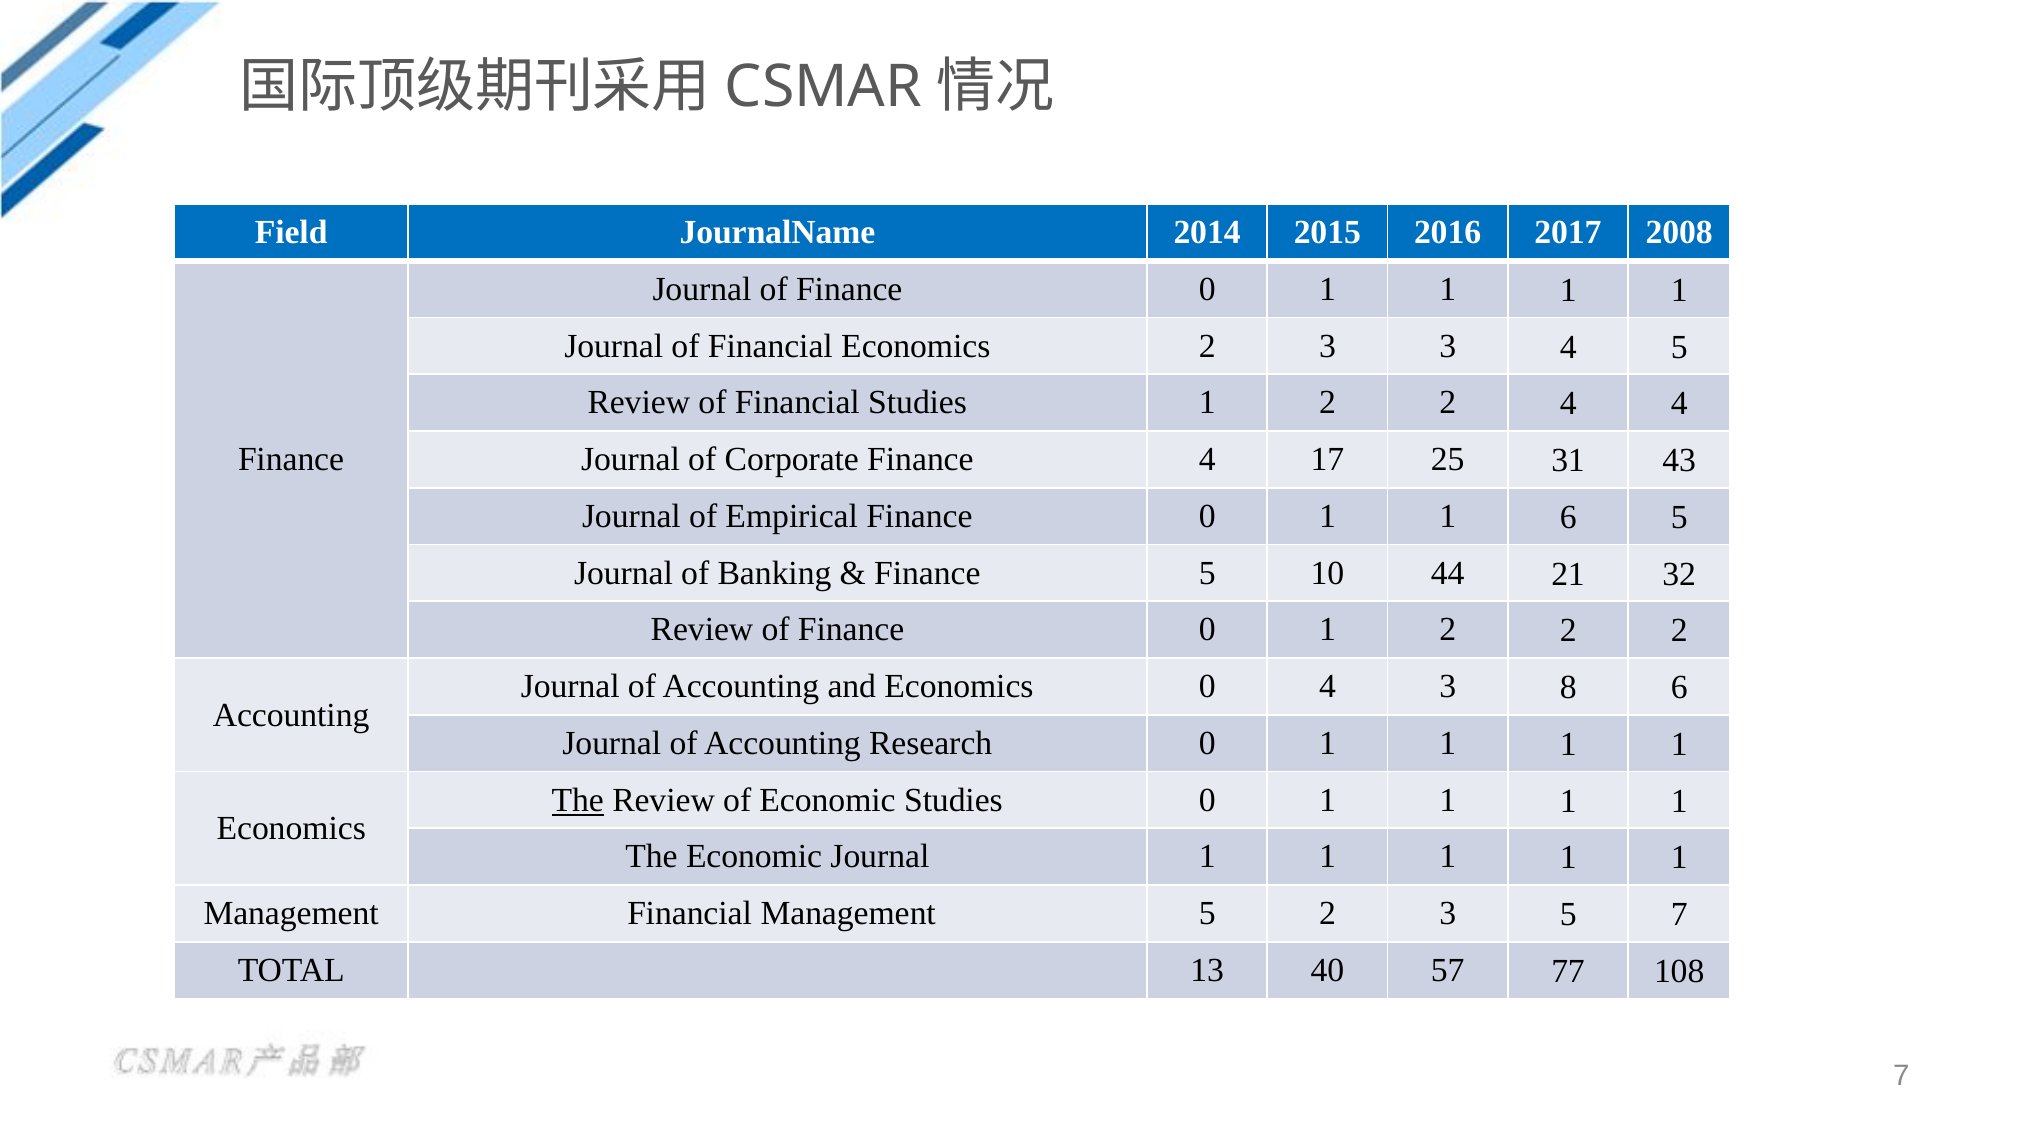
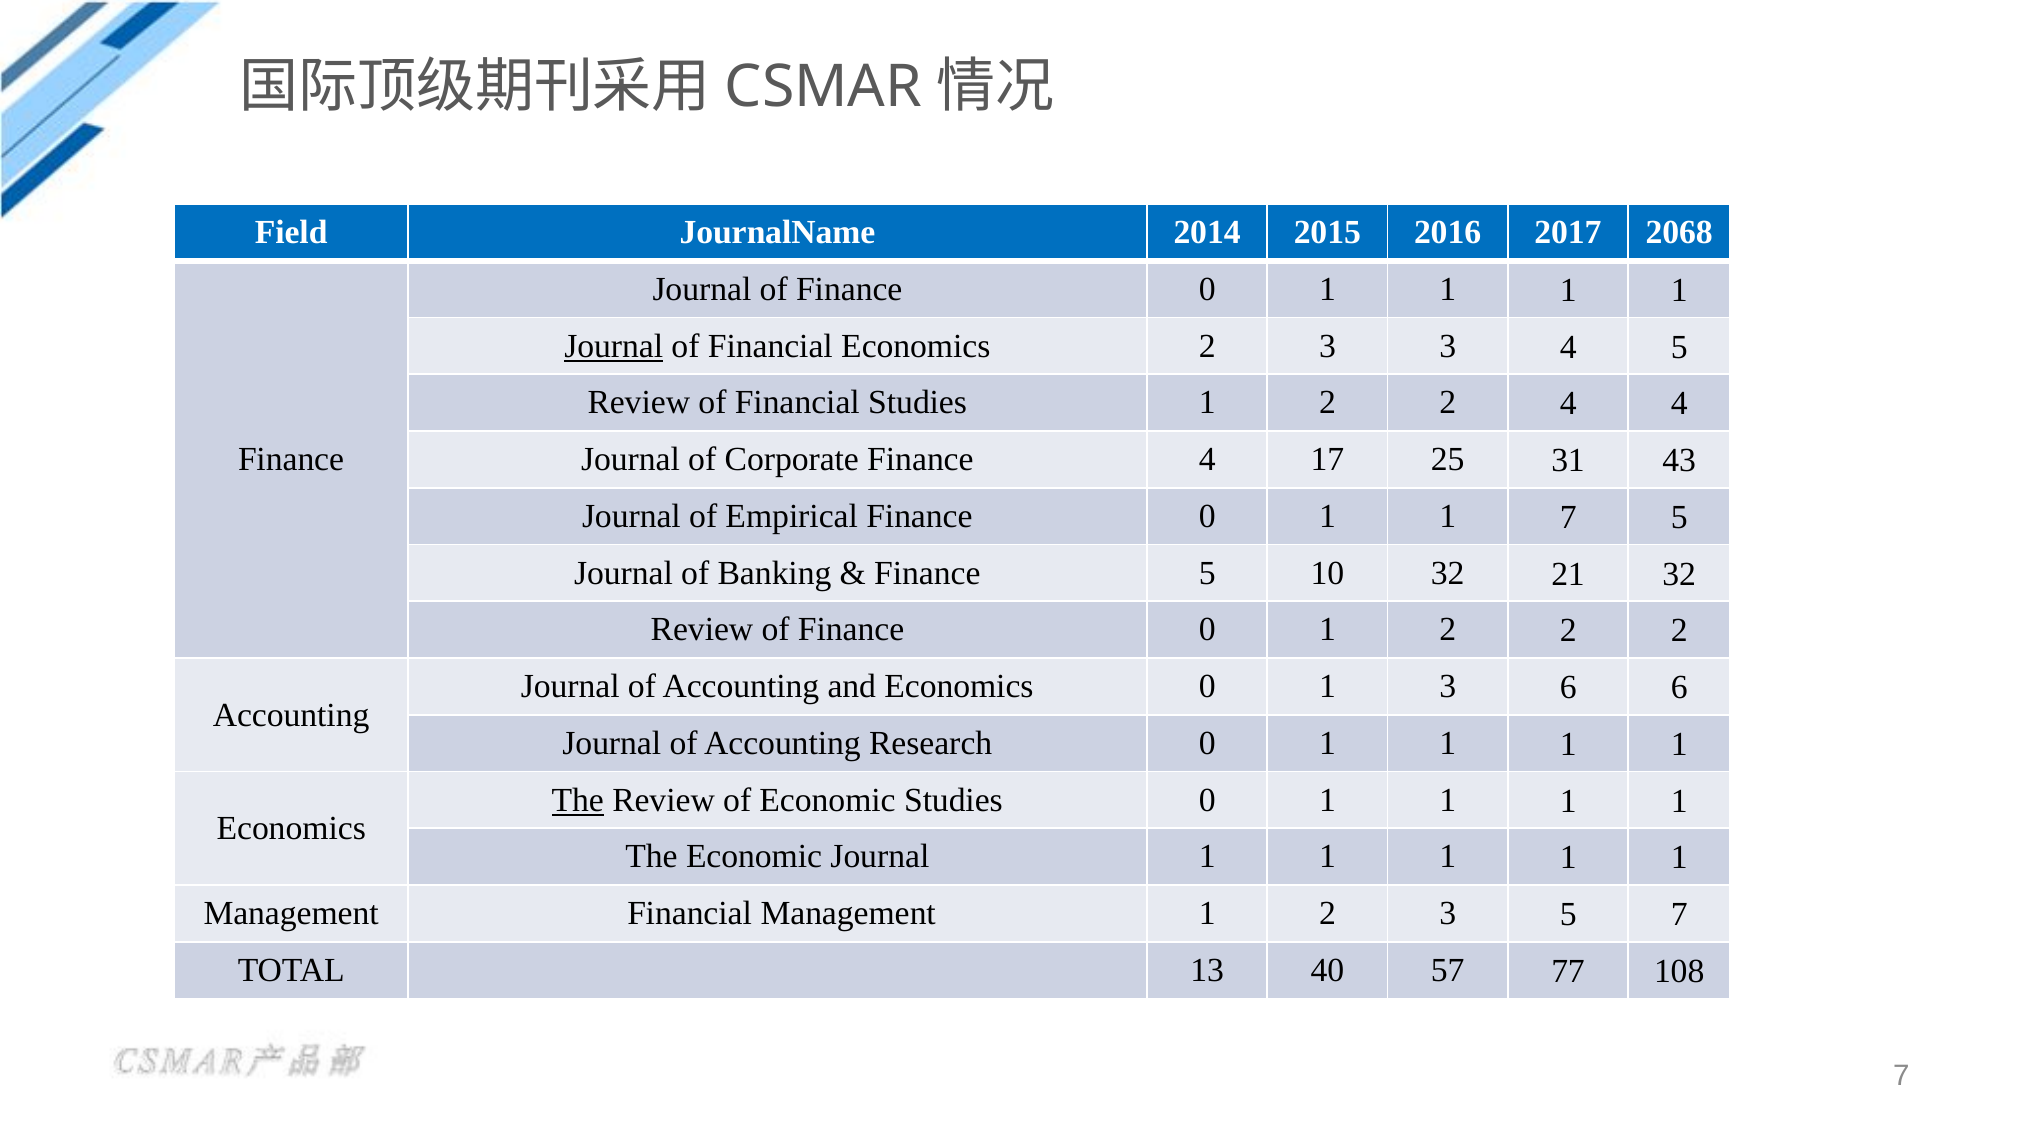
2008: 2008 -> 2068
Journal at (614, 346) underline: none -> present
1 6: 6 -> 7
10 44: 44 -> 32
Economics 0 4: 4 -> 1
3 8: 8 -> 6
Management 5: 5 -> 1
